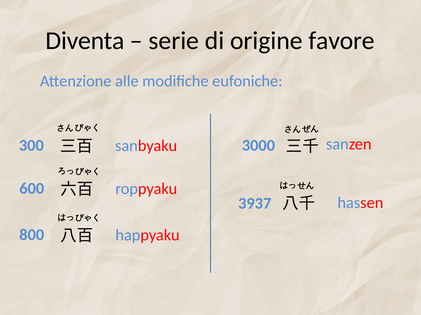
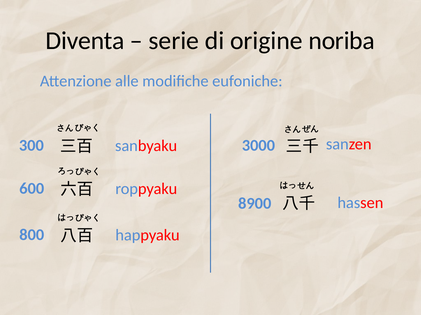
favore: favore -> noriba
3937: 3937 -> 8900
